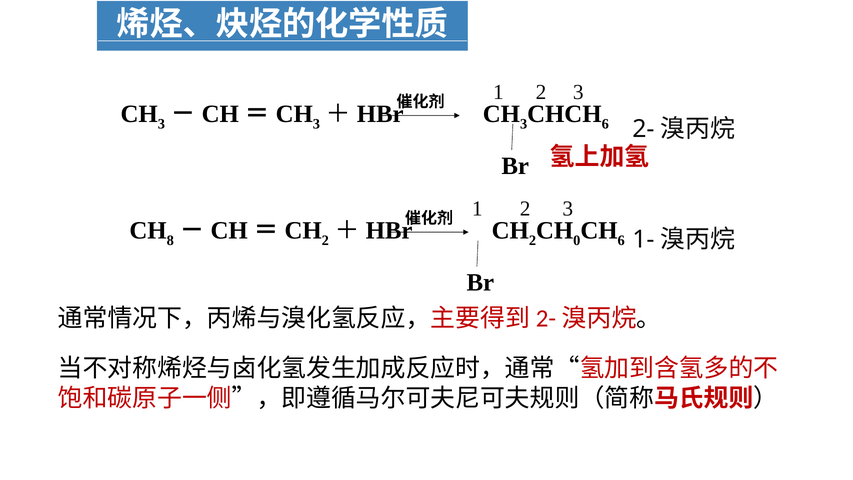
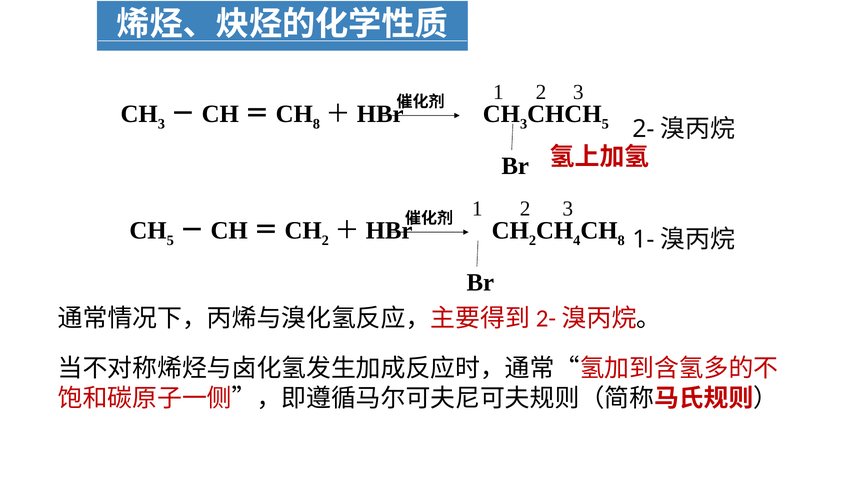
3 at (316, 124): 3 -> 8
6 at (605, 124): 6 -> 5
8 at (170, 240): 8 -> 5
0: 0 -> 4
6 at (621, 240): 6 -> 8
